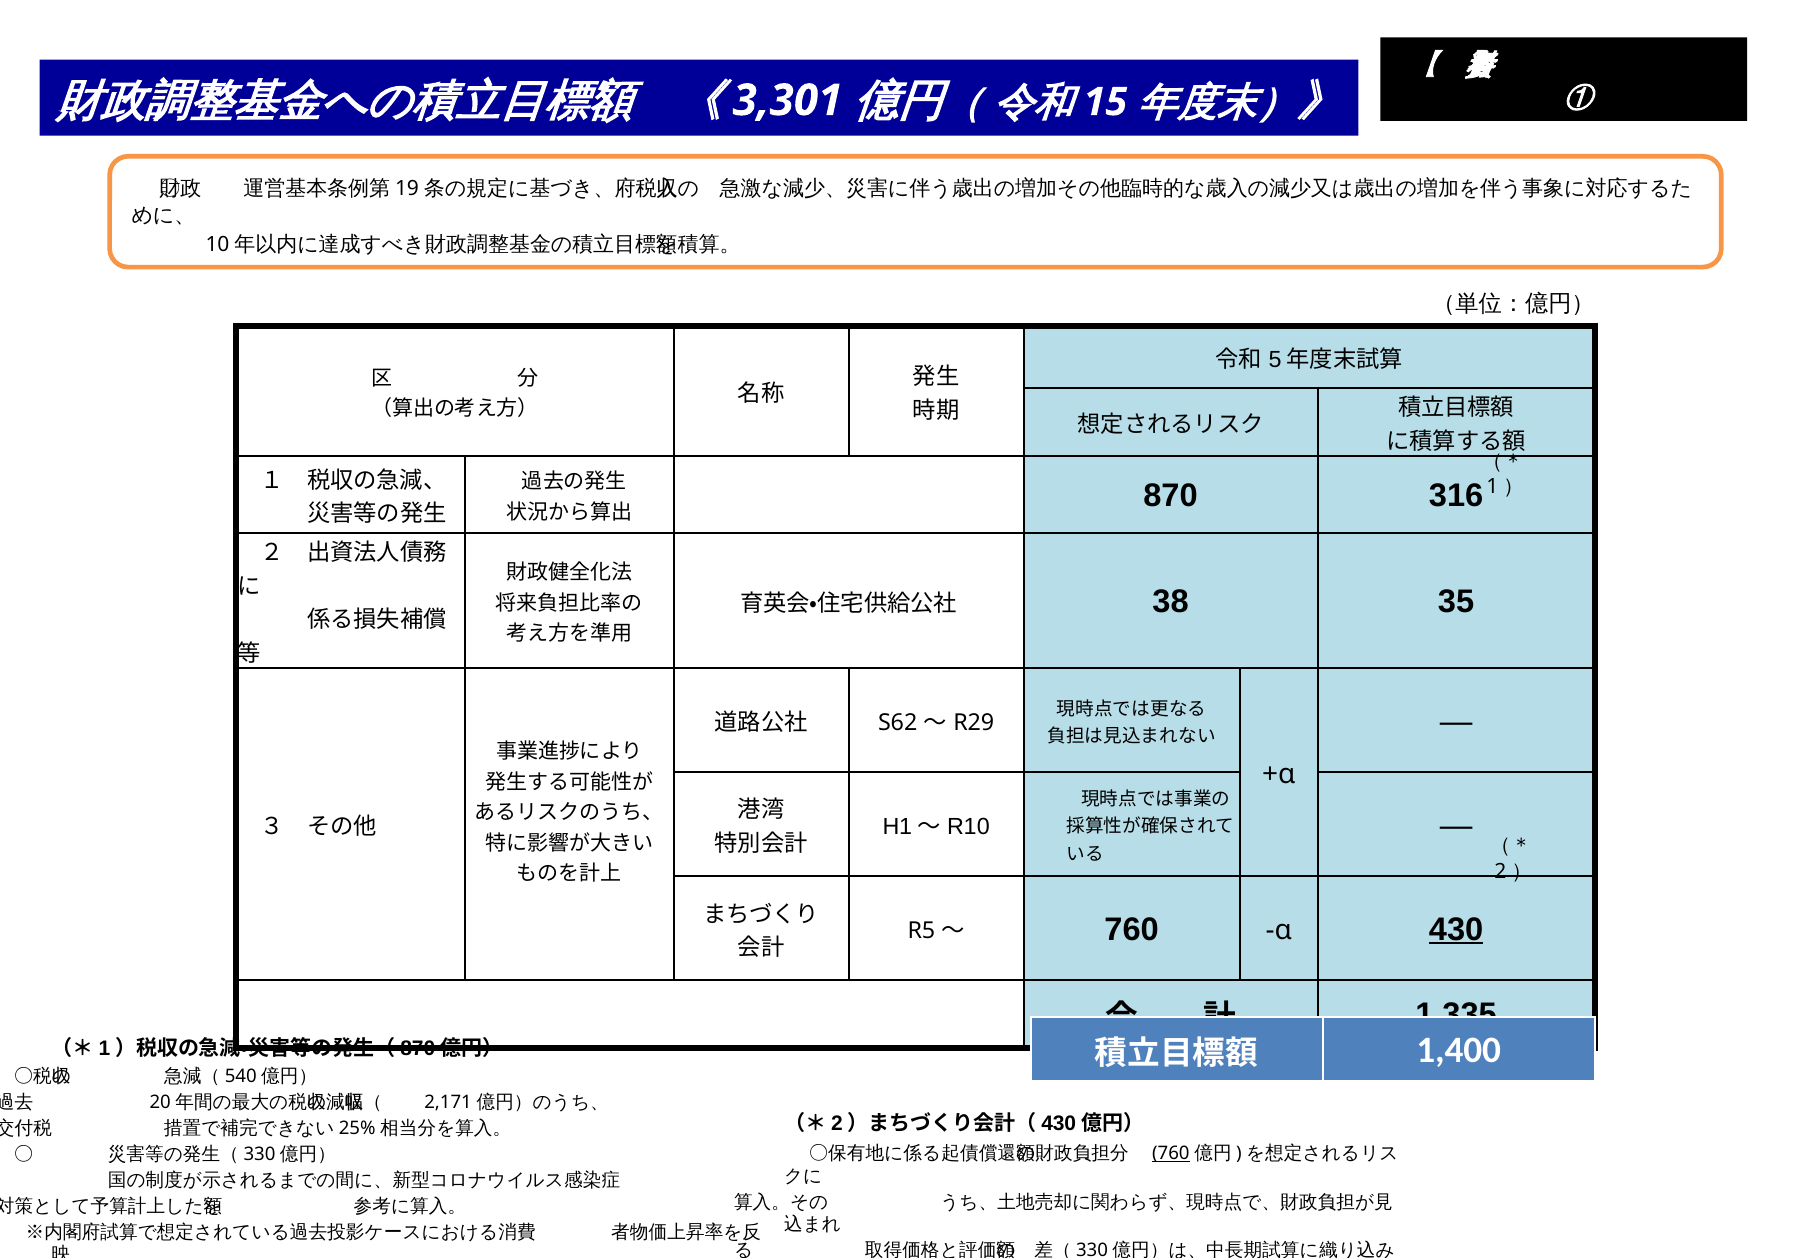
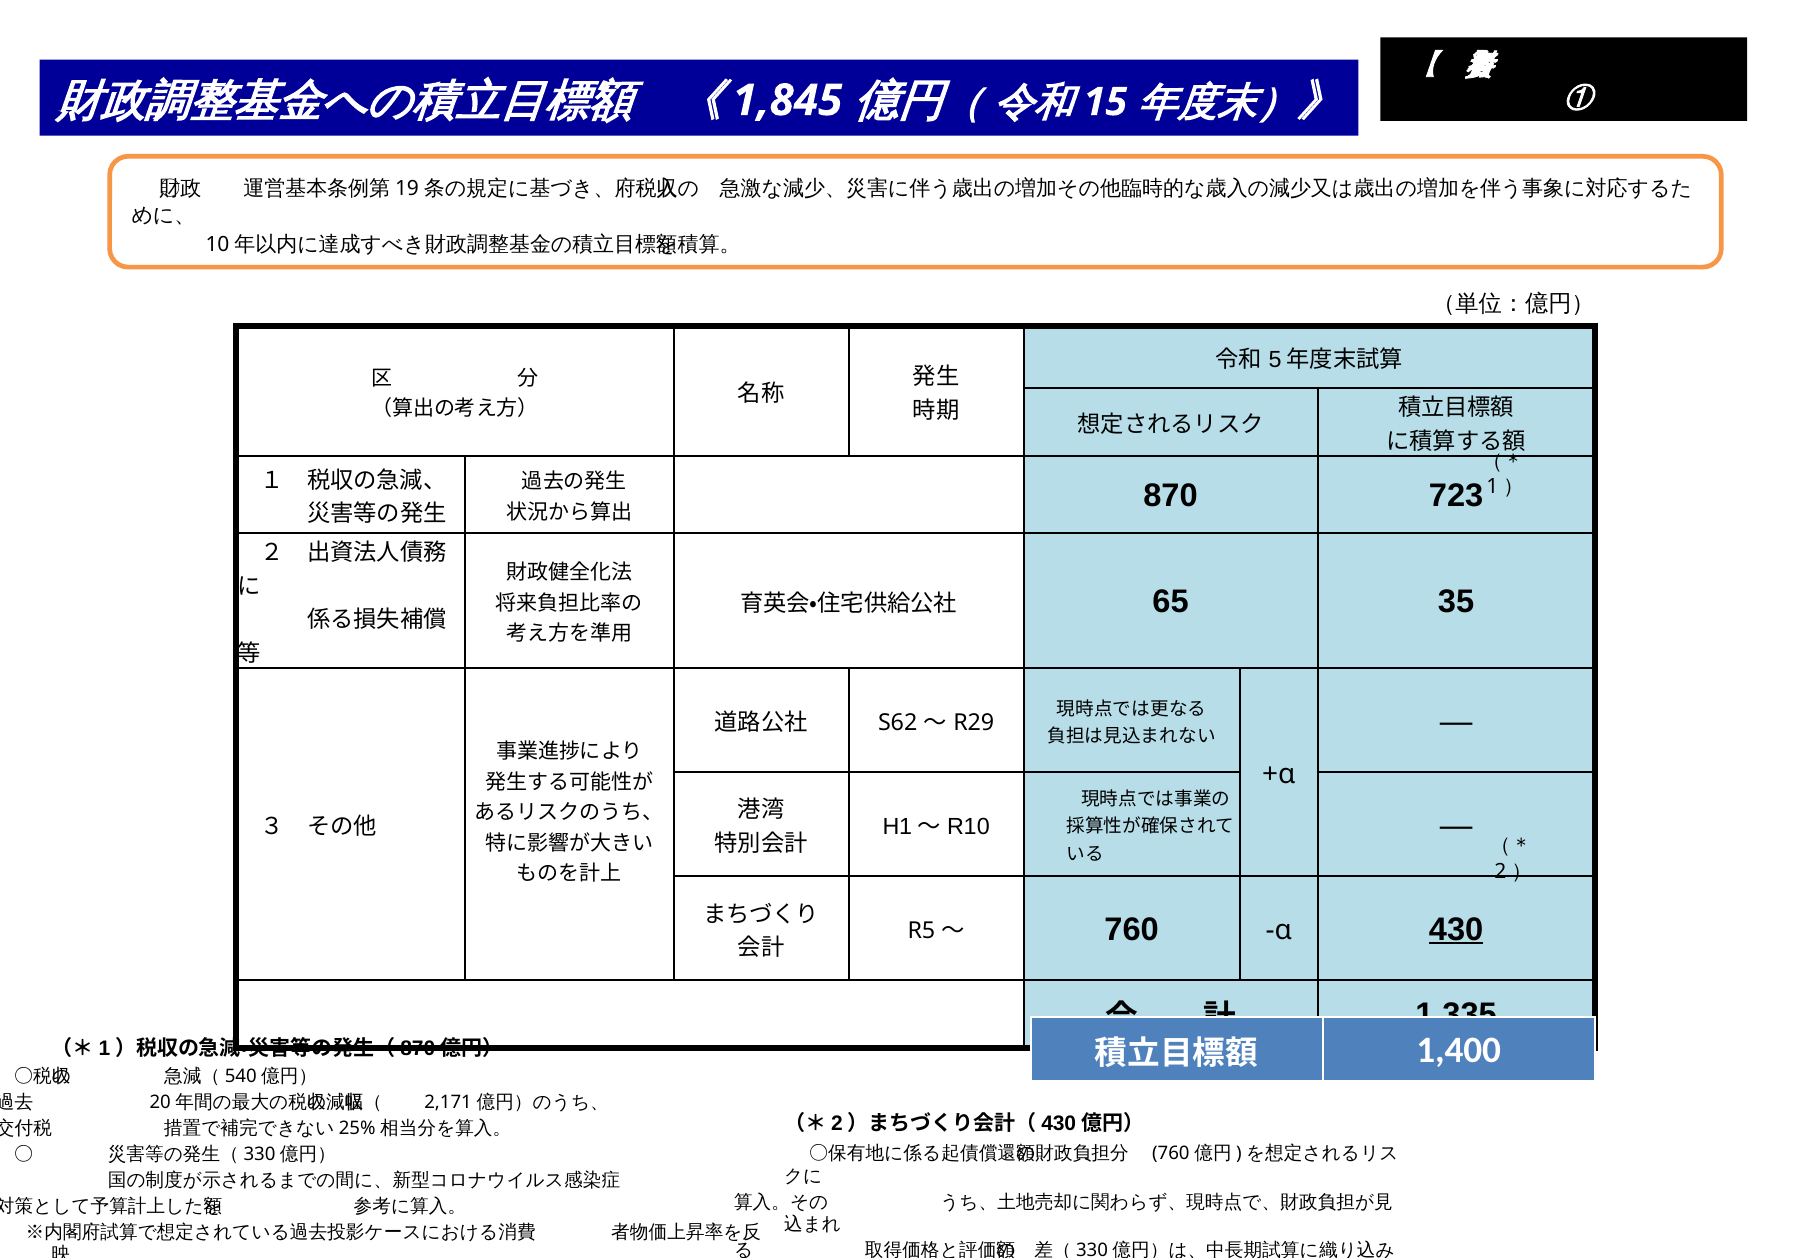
3,301: 3,301 -> 1,845
316: 316 -> 723
38: 38 -> 65
760 at (1171, 1153) underline: present -> none
